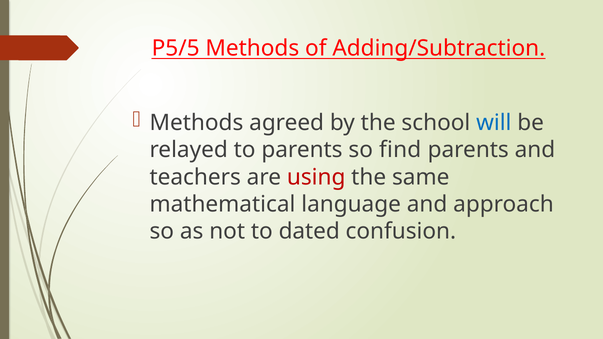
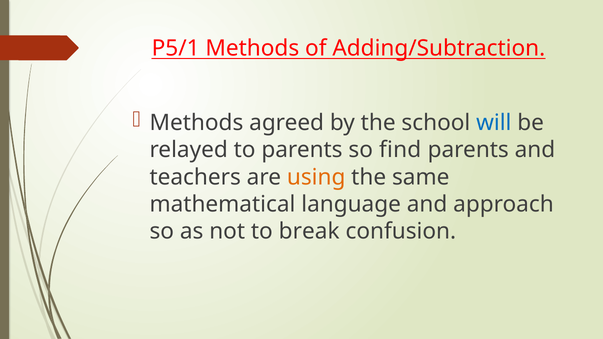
P5/5: P5/5 -> P5/1
using colour: red -> orange
dated: dated -> break
